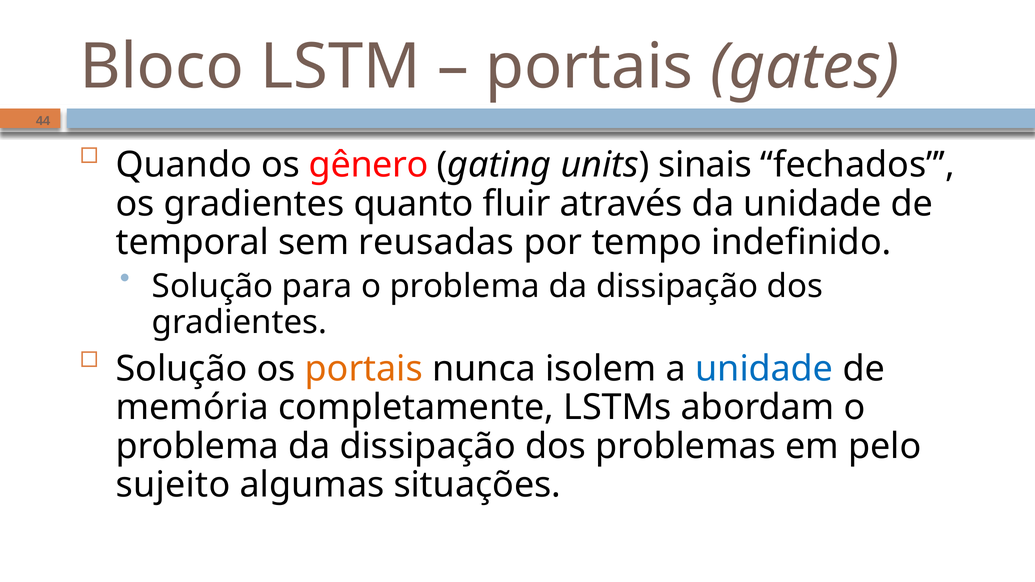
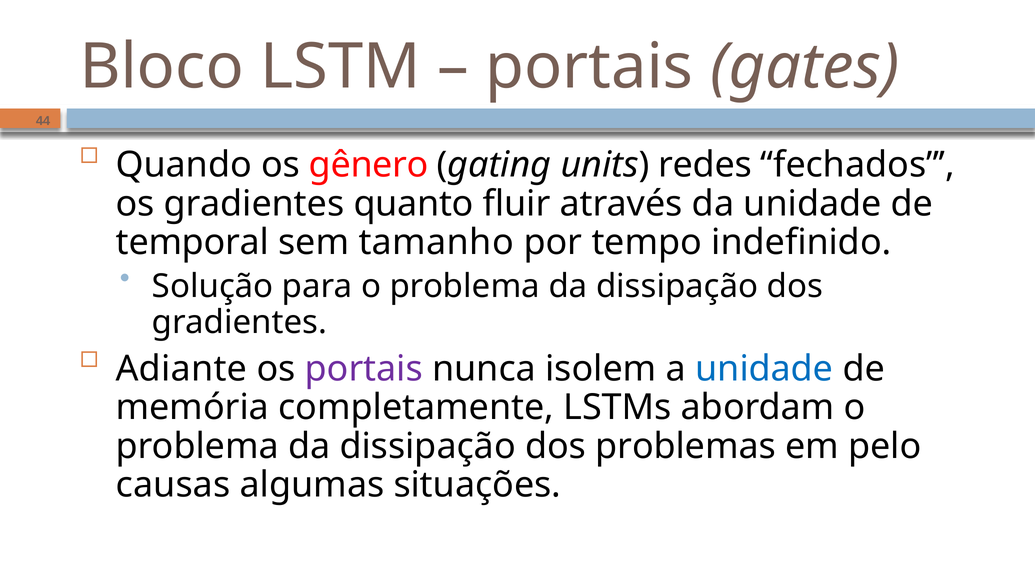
sinais: sinais -> redes
reusadas: reusadas -> tamanho
Solução at (182, 369): Solução -> Adiante
portais at (364, 369) colour: orange -> purple
sujeito: sujeito -> causas
